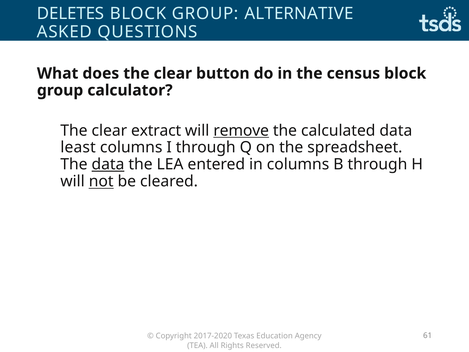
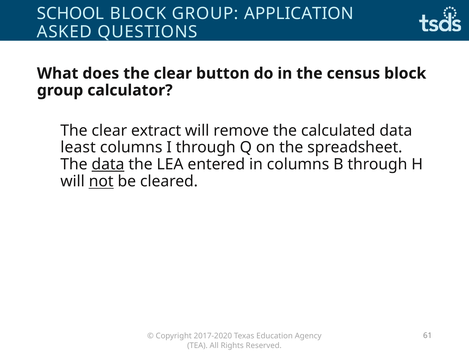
DELETES: DELETES -> SCHOOL
ALTERNATIVE: ALTERNATIVE -> APPLICATION
remove underline: present -> none
